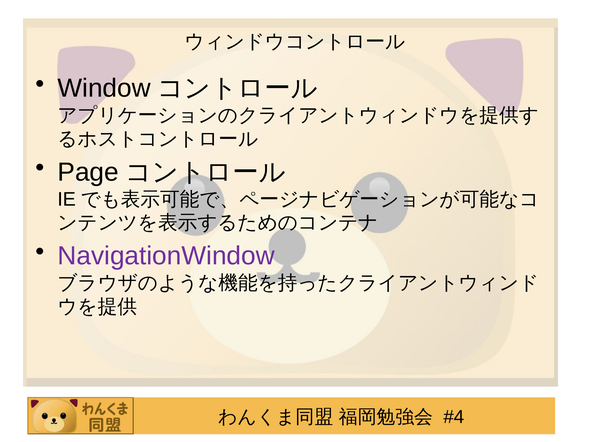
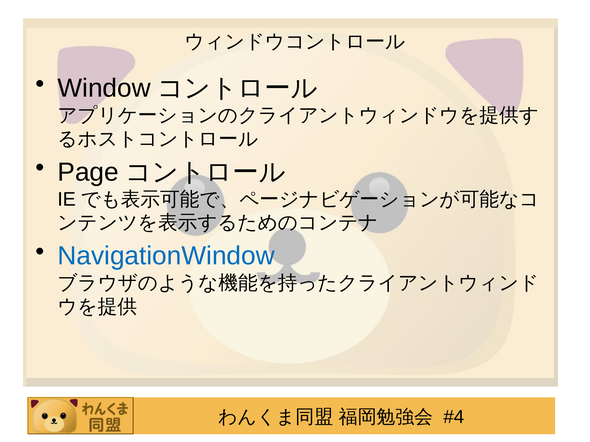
NavigationWindow colour: purple -> blue
